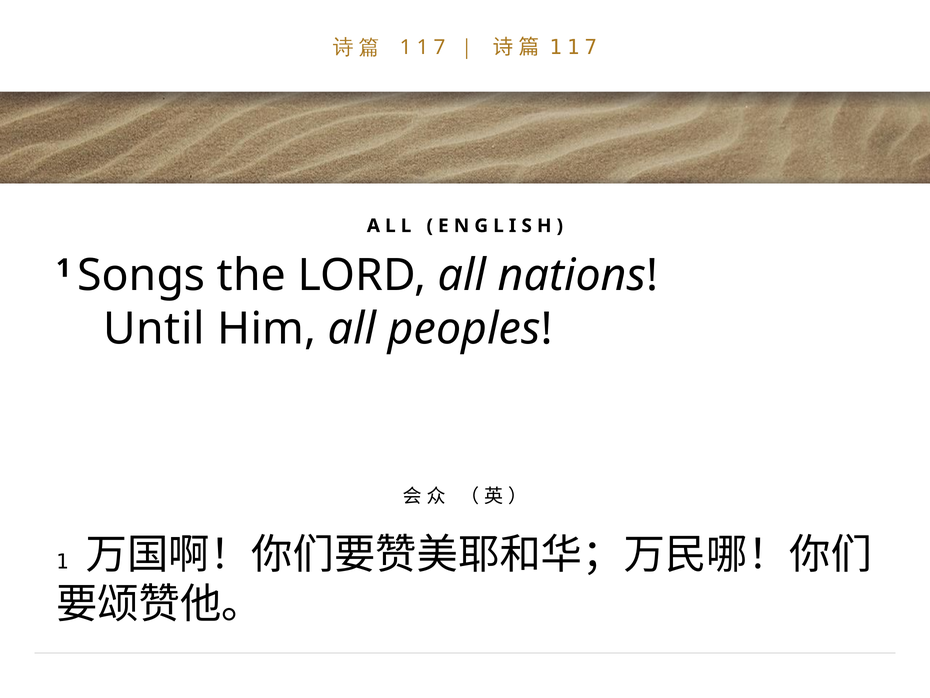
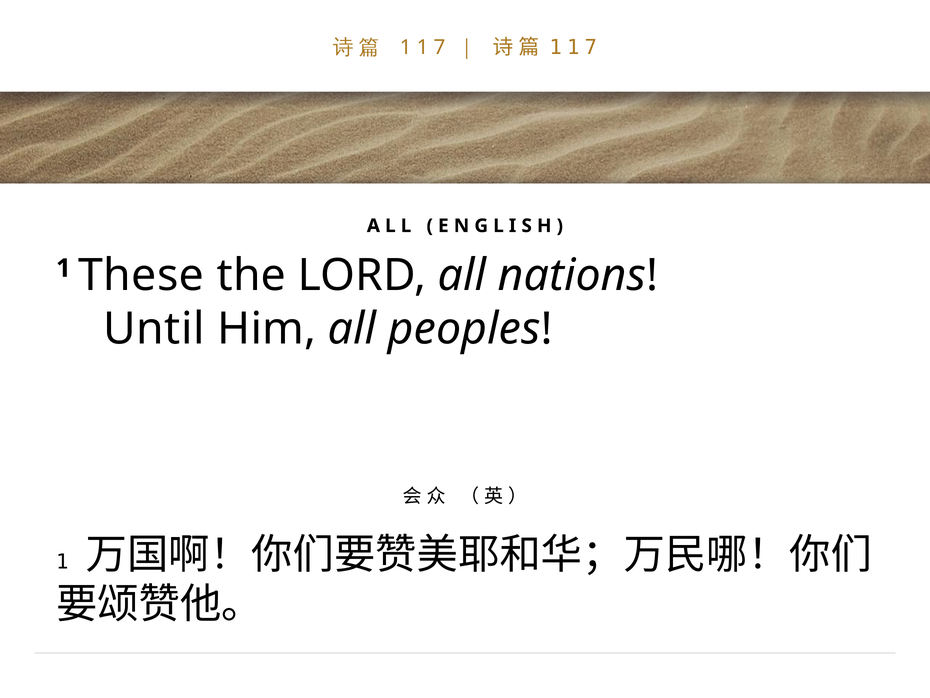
Songs: Songs -> These
